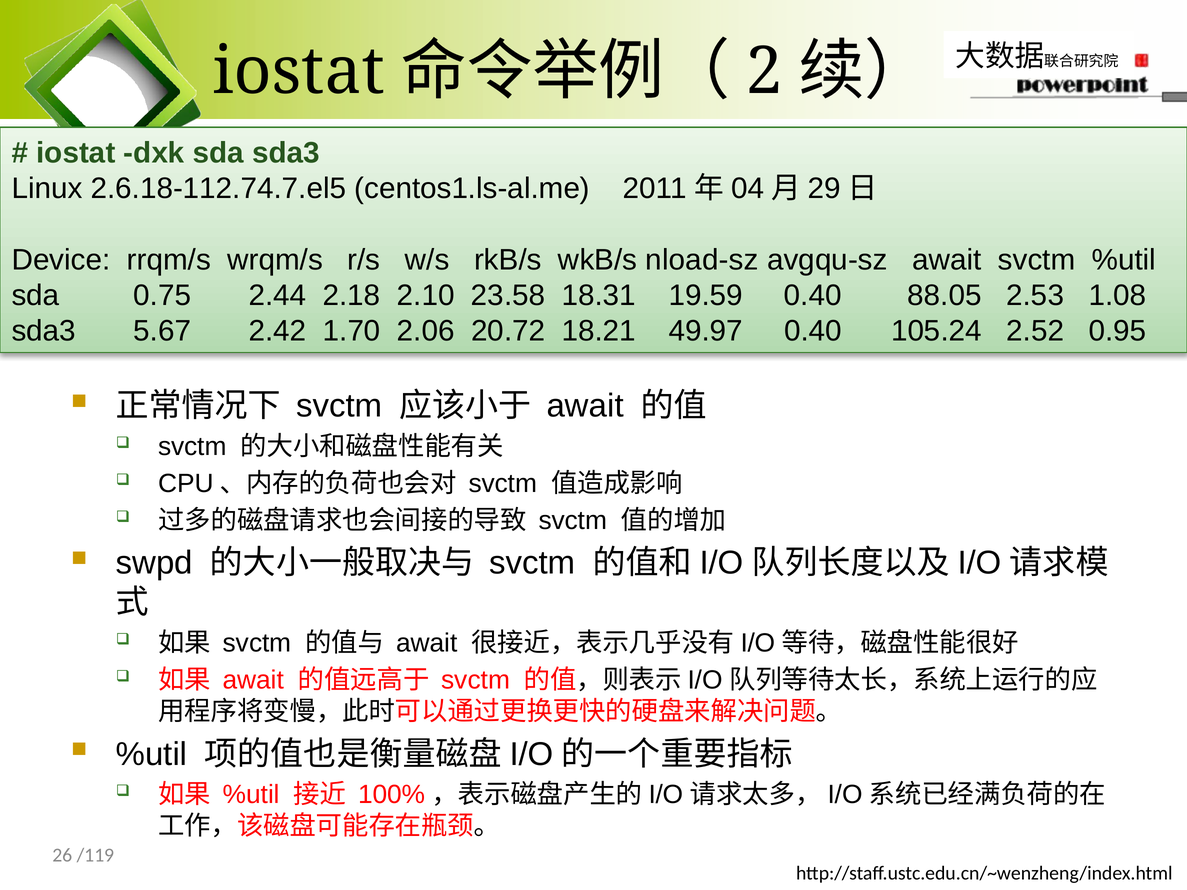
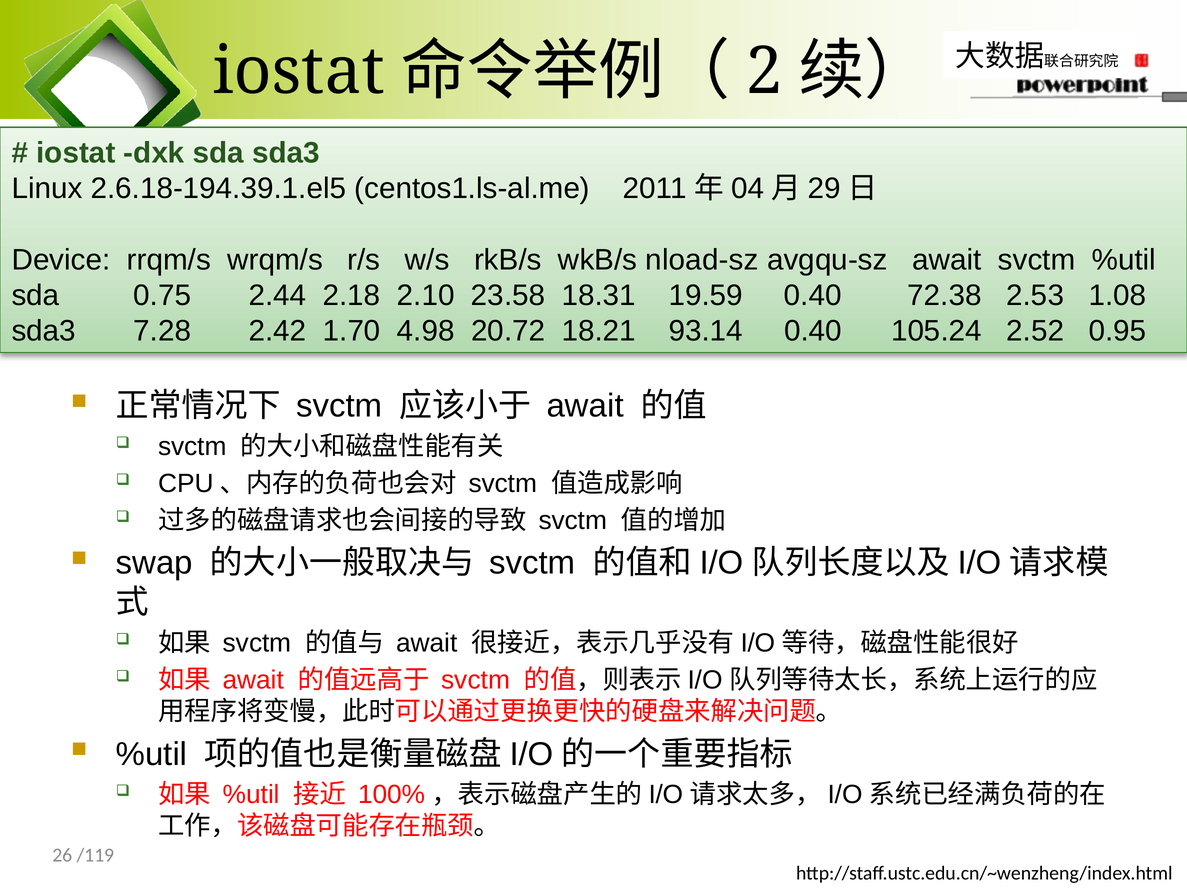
2.6.18-112.74.7.el5: 2.6.18-112.74.7.el5 -> 2.6.18-194.39.1.el5
88.05: 88.05 -> 72.38
5.67: 5.67 -> 7.28
2.06: 2.06 -> 4.98
49.97: 49.97 -> 93.14
swpd: swpd -> swap
